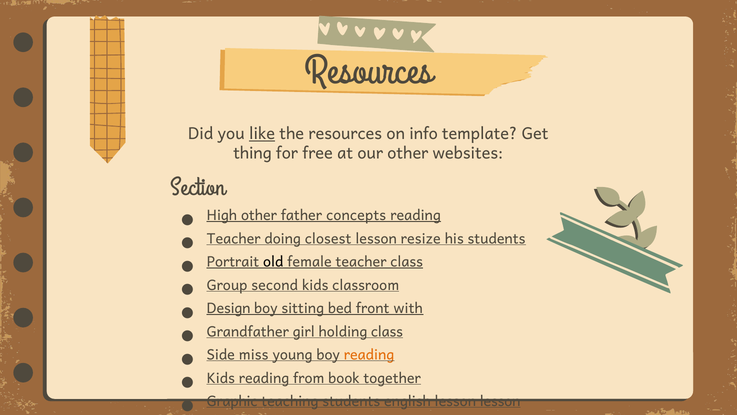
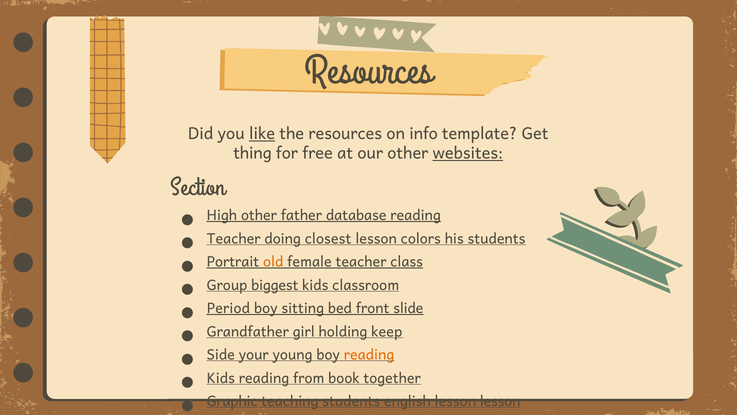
websites underline: none -> present
concepts: concepts -> database
resize: resize -> colors
old colour: black -> orange
second: second -> biggest
Design: Design -> Period
with: with -> slide
holding class: class -> keep
miss: miss -> your
